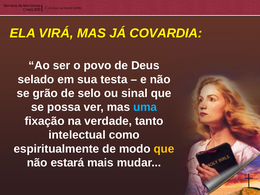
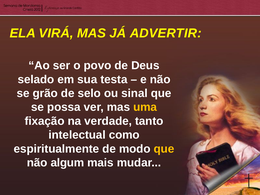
COVARDIA: COVARDIA -> ADVERTIR
uma colour: light blue -> yellow
estará: estará -> algum
